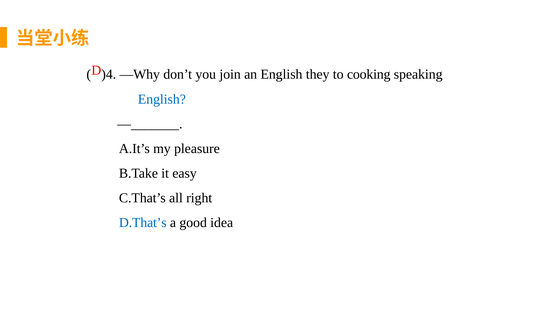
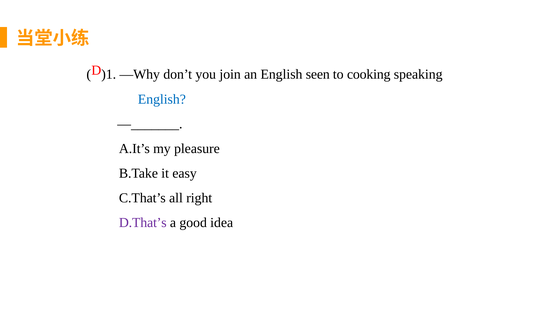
)4: )4 -> )1
they: they -> seen
D.That’s colour: blue -> purple
